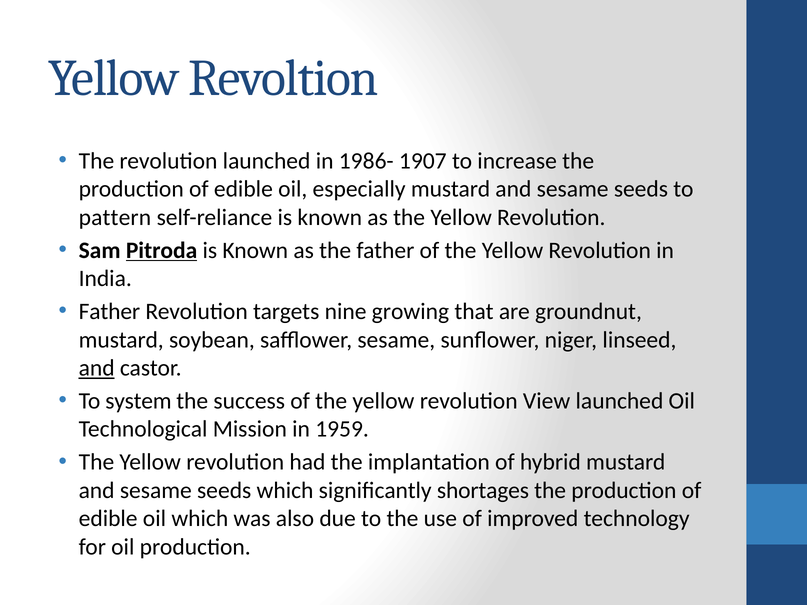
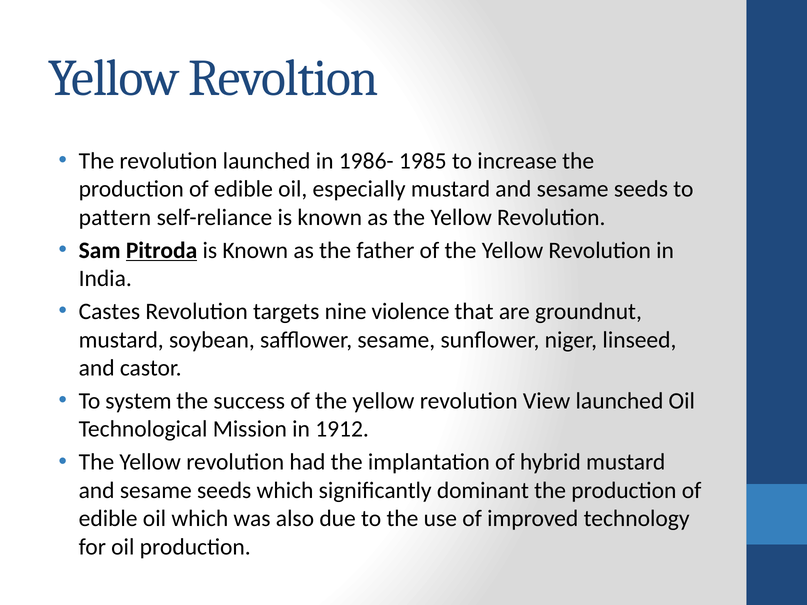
1907: 1907 -> 1985
Father at (109, 312): Father -> Castes
growing: growing -> violence
and at (97, 368) underline: present -> none
1959: 1959 -> 1912
shortages: shortages -> dominant
